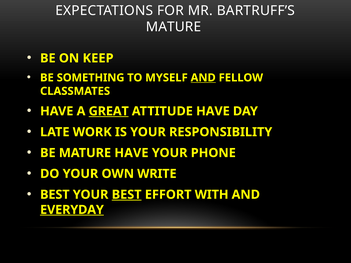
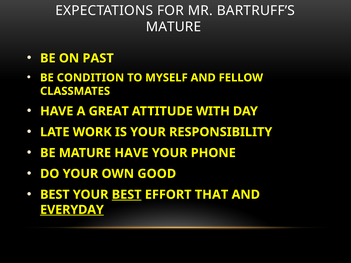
KEEP: KEEP -> PAST
SOMETHING: SOMETHING -> CONDITION
AND at (203, 78) underline: present -> none
GREAT underline: present -> none
ATTITUDE HAVE: HAVE -> WITH
WRITE: WRITE -> GOOD
WITH: WITH -> THAT
